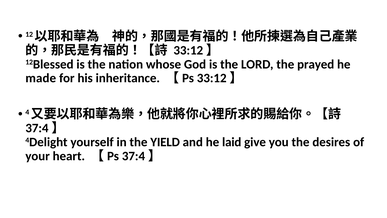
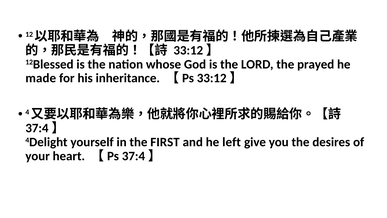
YIELD: YIELD -> FIRST
laid: laid -> left
